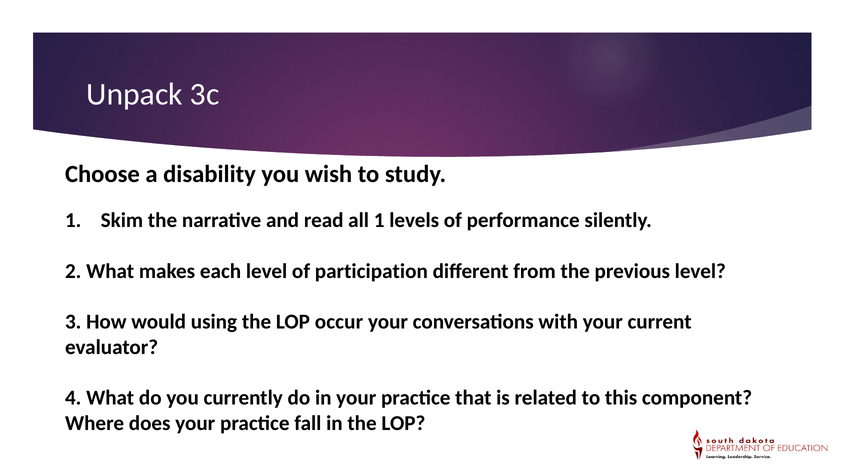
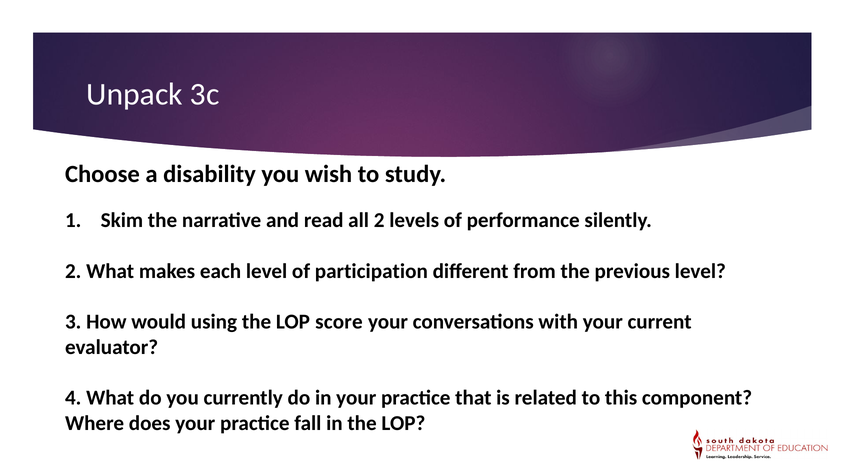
all 1: 1 -> 2
occur: occur -> score
